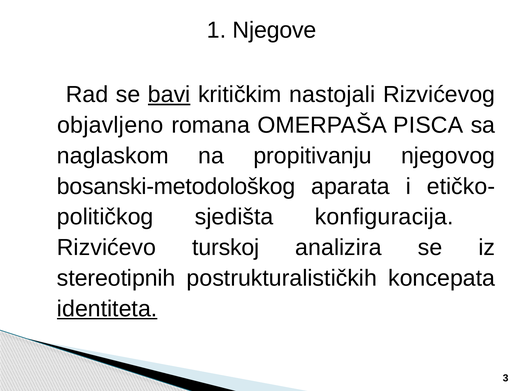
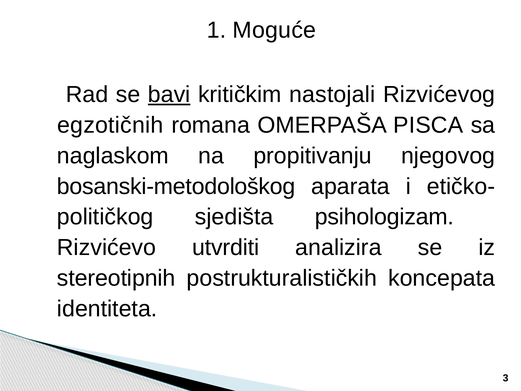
Njegove: Njegove -> Moguće
objavljeno: objavljeno -> egzotičnih
konfiguracija: konfiguracija -> psihologizam
turskoj: turskoj -> utvrditi
identiteta underline: present -> none
